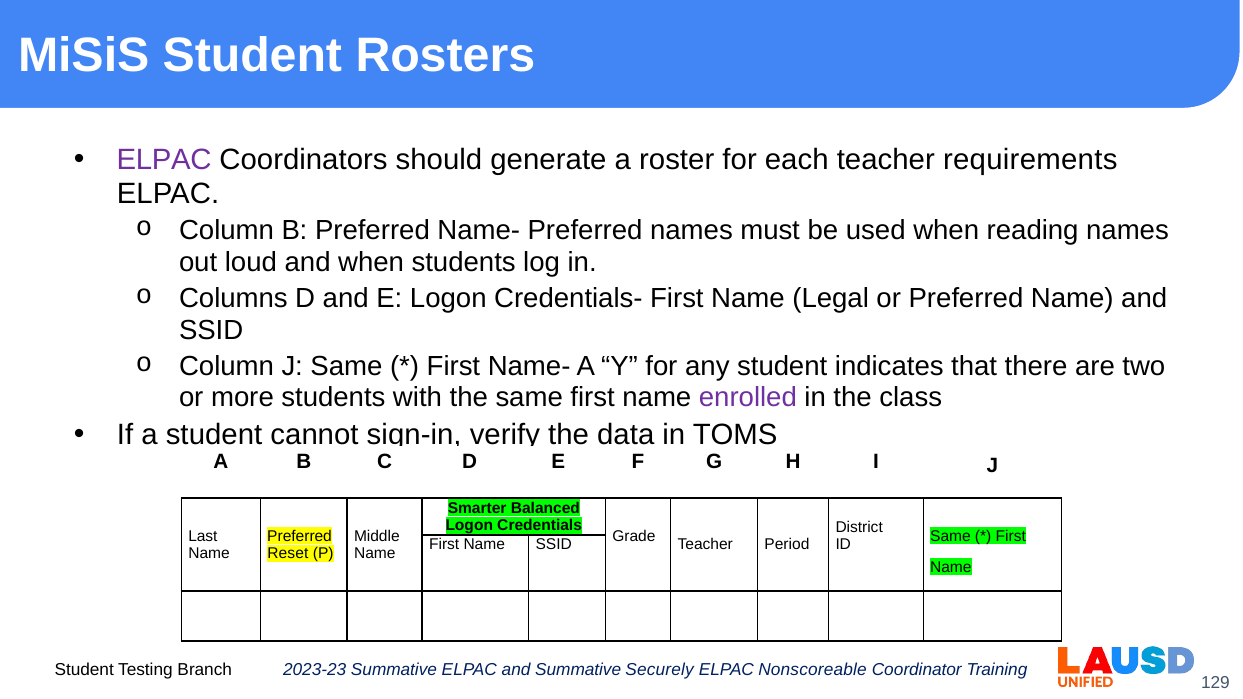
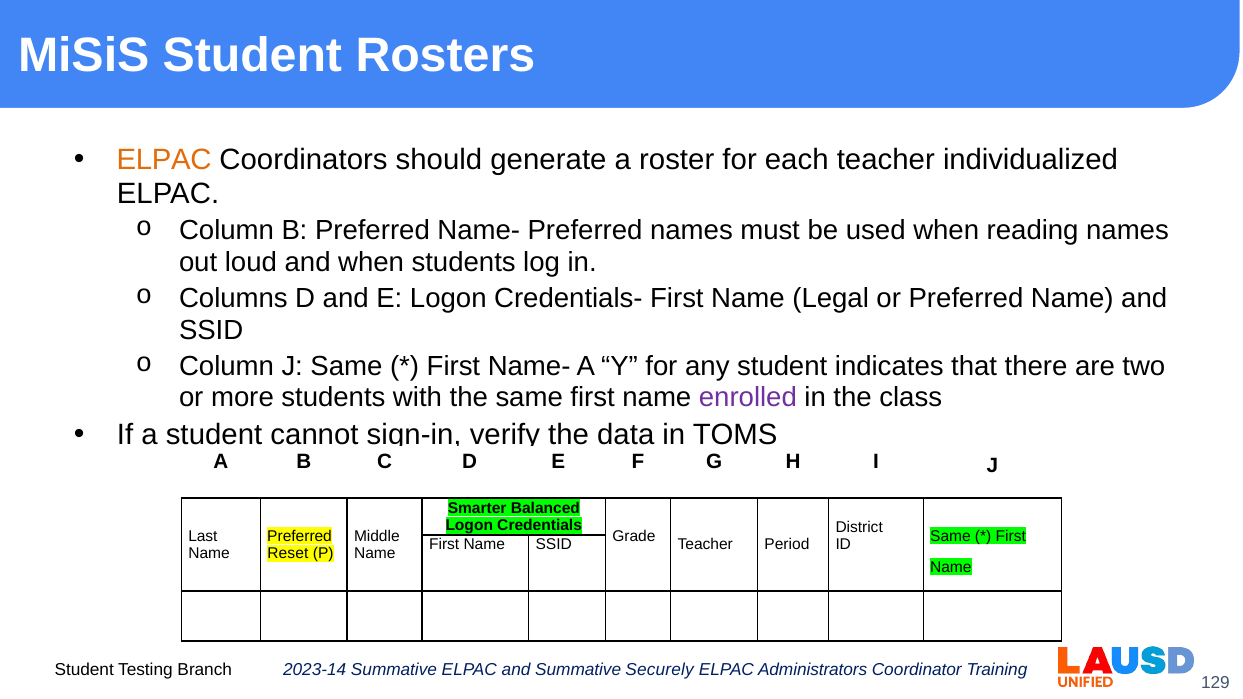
ELPAC at (164, 160) colour: purple -> orange
requirements: requirements -> individualized
2023-23: 2023-23 -> 2023-14
Nonscoreable: Nonscoreable -> Administrators
